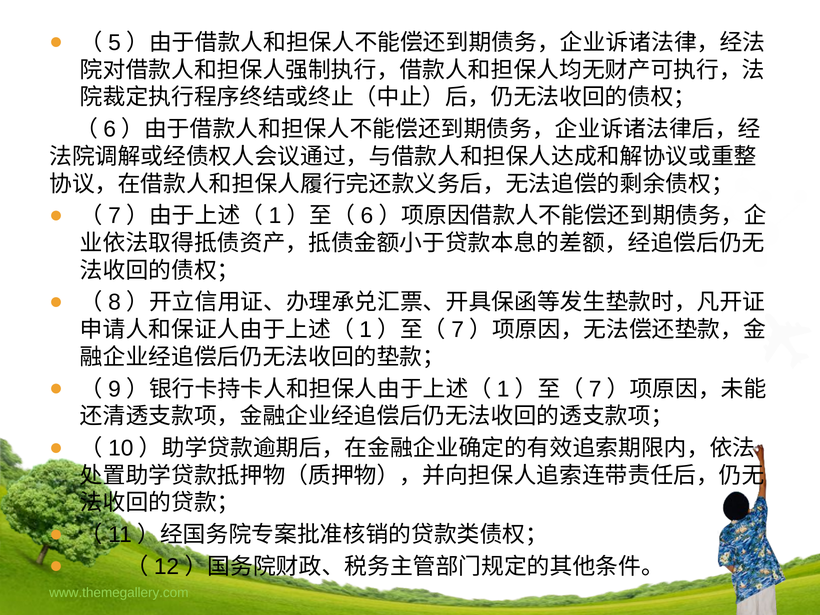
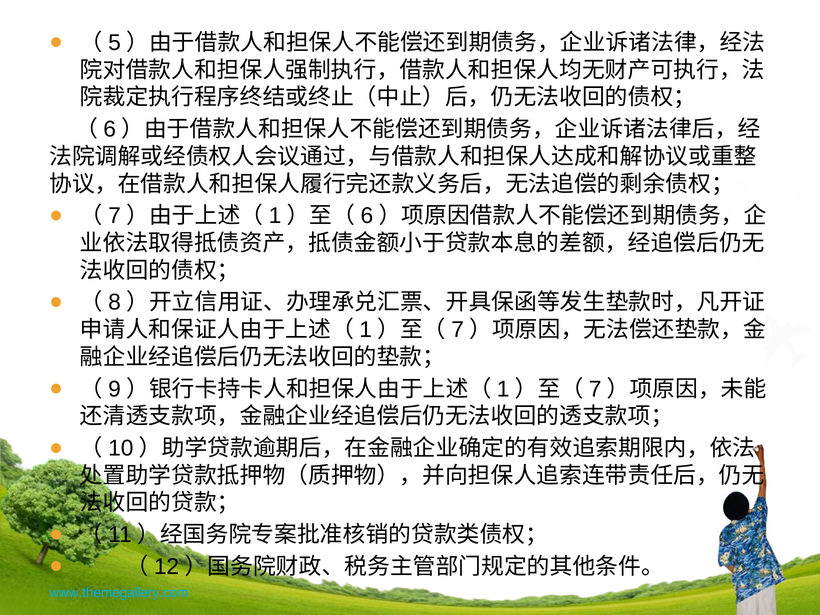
www.themegallery.com colour: light green -> light blue
